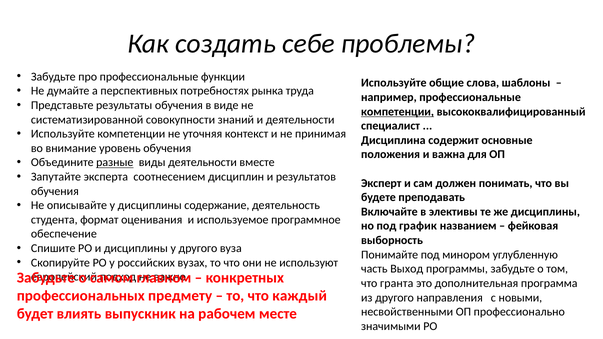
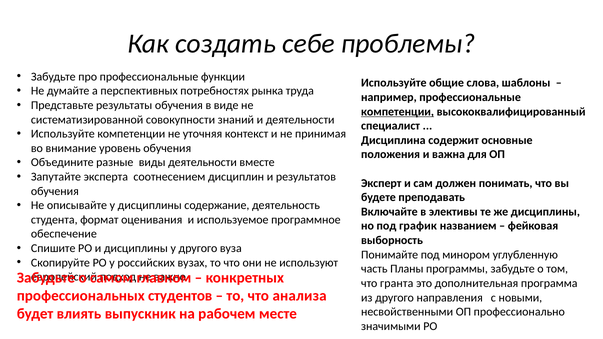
разные underline: present -> none
Выход: Выход -> Планы
предмету: предмету -> студентов
каждый: каждый -> анализа
